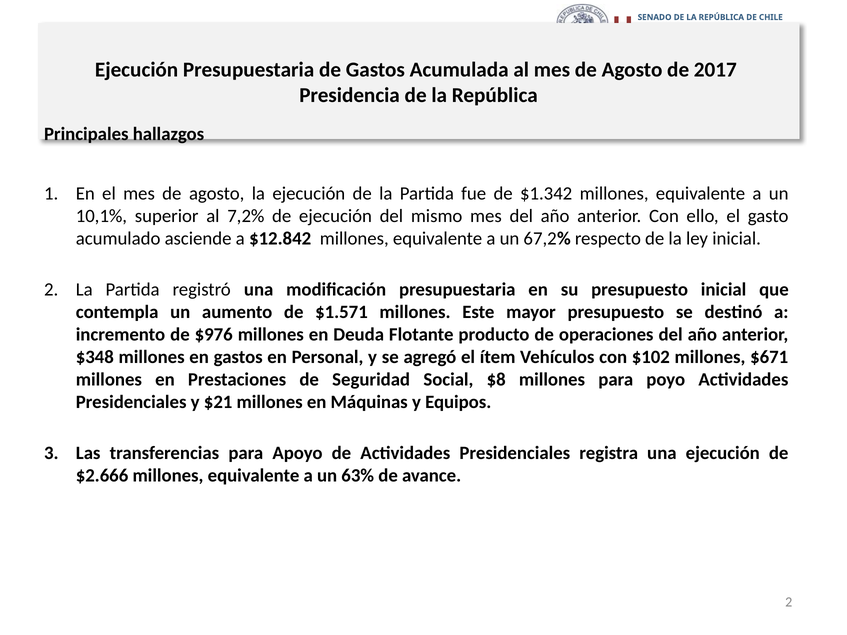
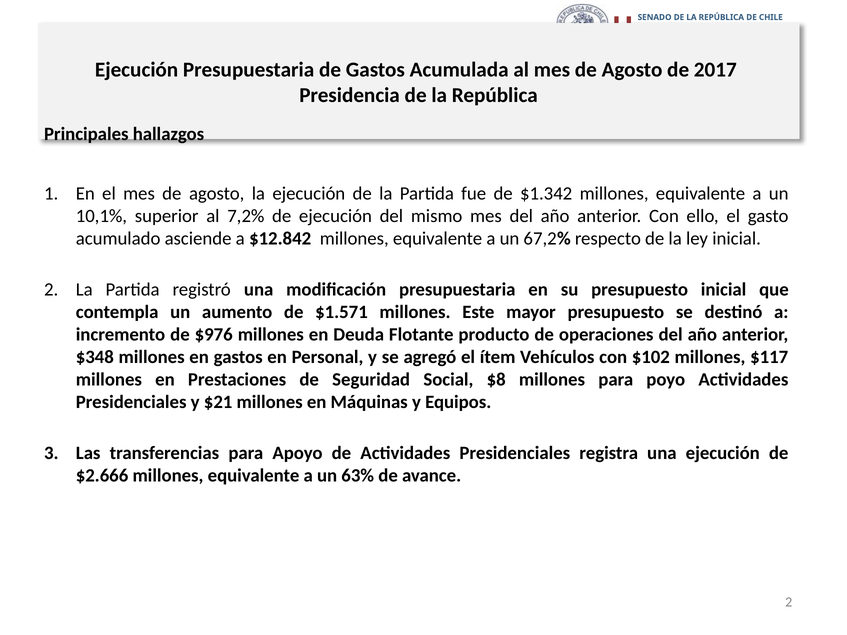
$671: $671 -> $117
